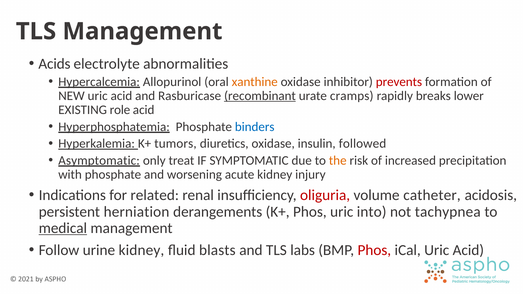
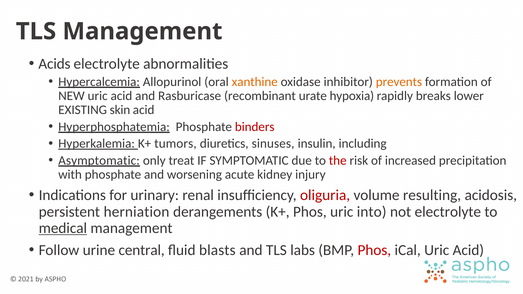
prevents colour: red -> orange
recombinant underline: present -> none
cramps: cramps -> hypoxia
role: role -> skin
binders colour: blue -> red
diuretics oxidase: oxidase -> sinuses
followed: followed -> including
the colour: orange -> red
related: related -> urinary
catheter: catheter -> resulting
not tachypnea: tachypnea -> electrolyte
urine kidney: kidney -> central
